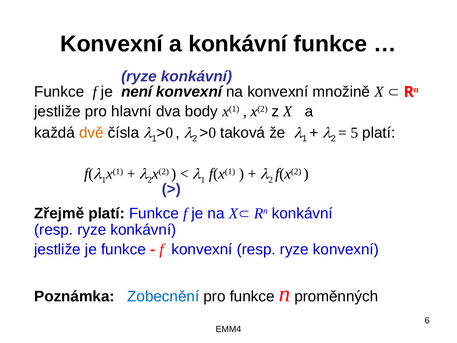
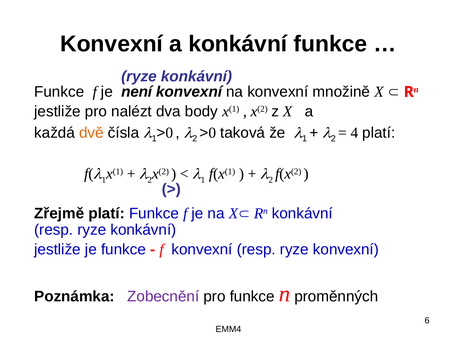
hlavní: hlavní -> nalézt
5: 5 -> 4
Zobecnění colour: blue -> purple
